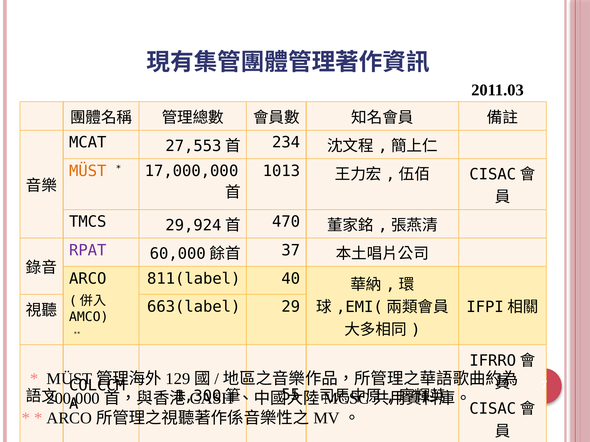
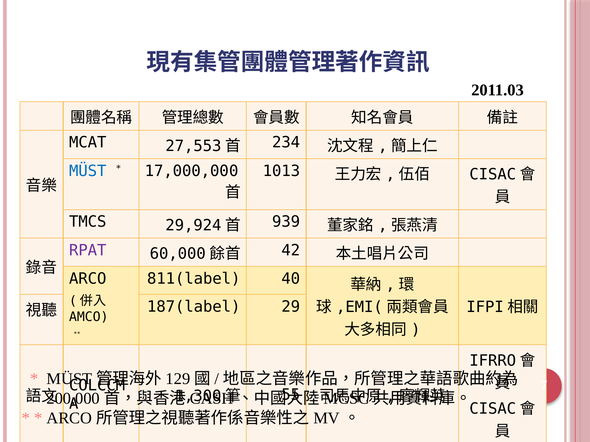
MÜST colour: orange -> blue
470: 470 -> 939
37: 37 -> 42
663(label: 663(label -> 187(label
